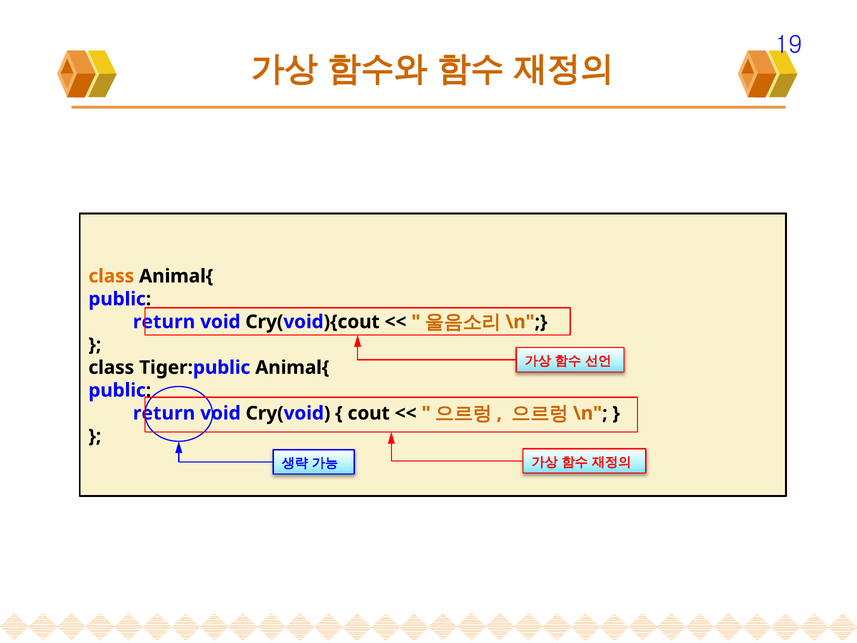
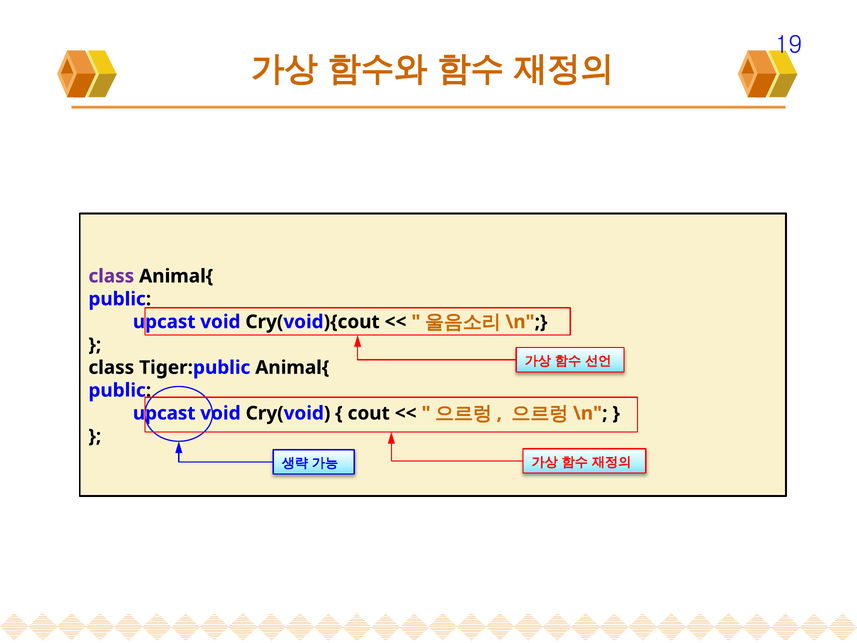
class at (111, 276) colour: orange -> purple
return at (164, 322): return -> upcast
return at (164, 413): return -> upcast
